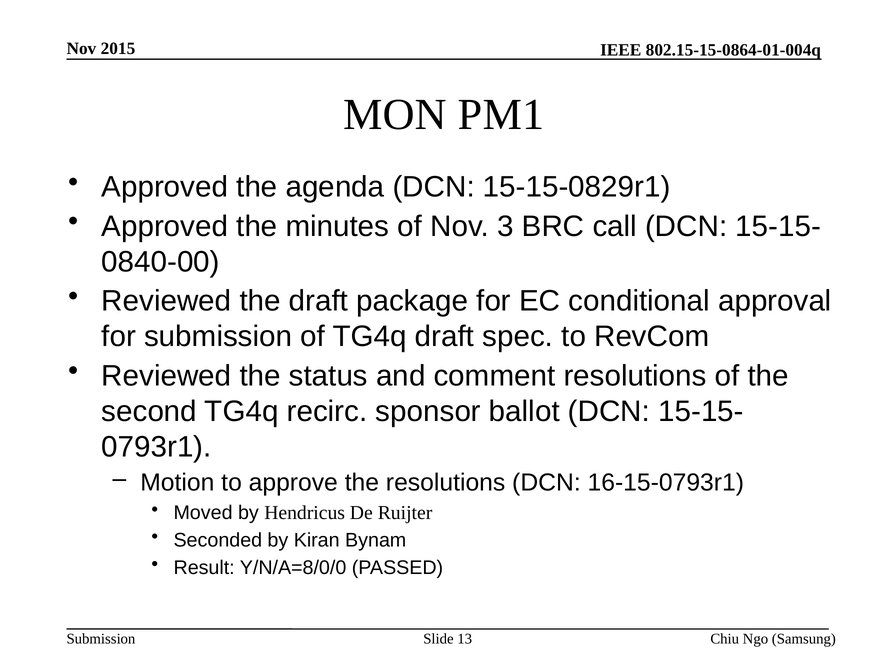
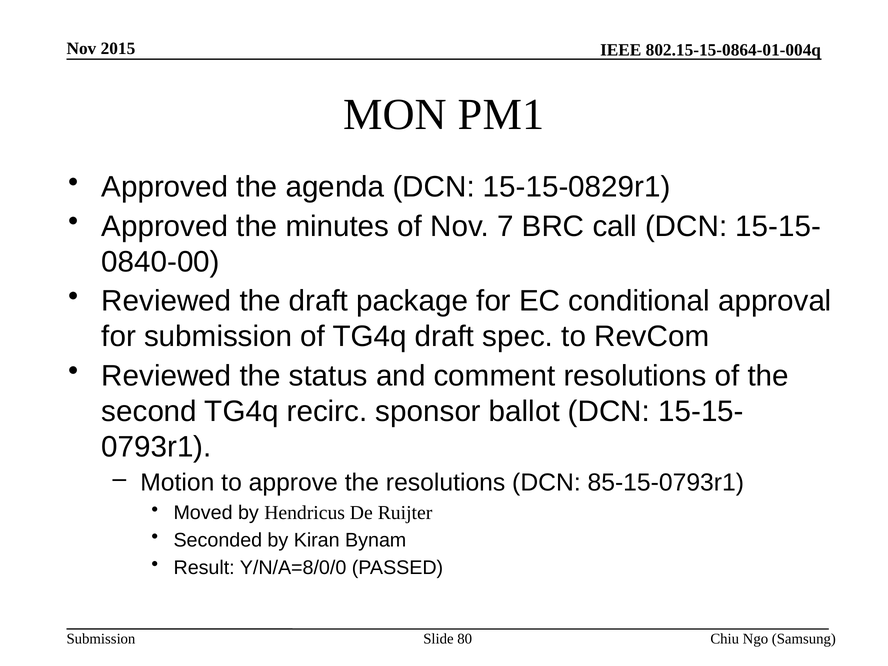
3: 3 -> 7
16-15-0793r1: 16-15-0793r1 -> 85-15-0793r1
13: 13 -> 80
